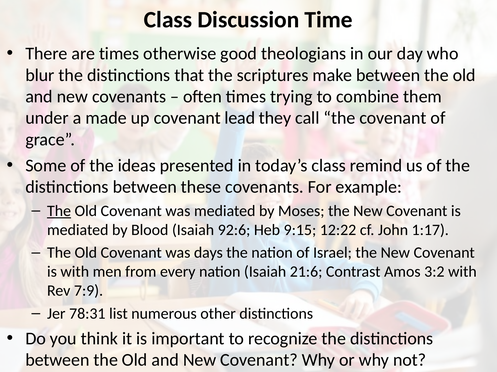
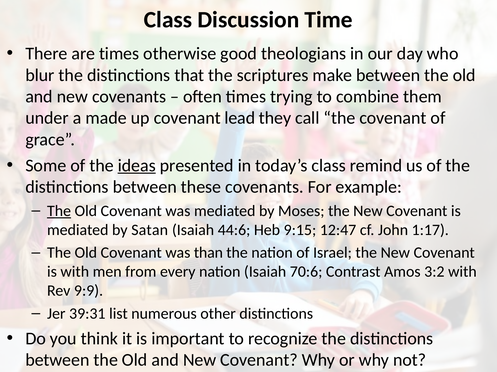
ideas underline: none -> present
Blood: Blood -> Satan
92:6: 92:6 -> 44:6
12:22: 12:22 -> 12:47
days: days -> than
21:6: 21:6 -> 70:6
7:9: 7:9 -> 9:9
78:31: 78:31 -> 39:31
